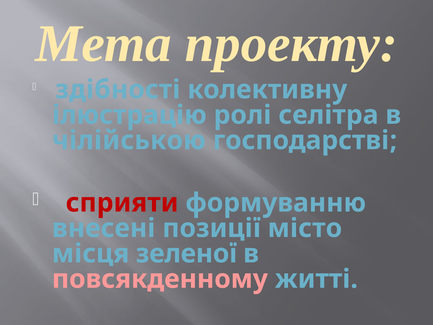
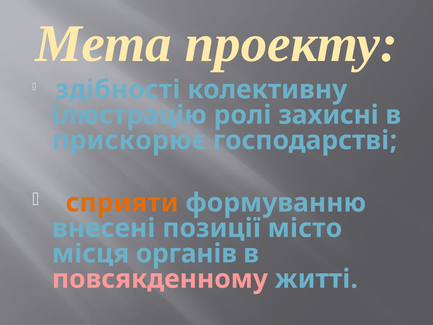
селітра: селітра -> захисні
чілійською: чілійською -> прискорює
сприяти colour: red -> orange
зеленої: зеленої -> органів
